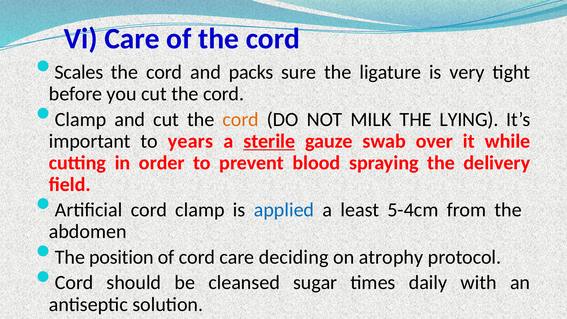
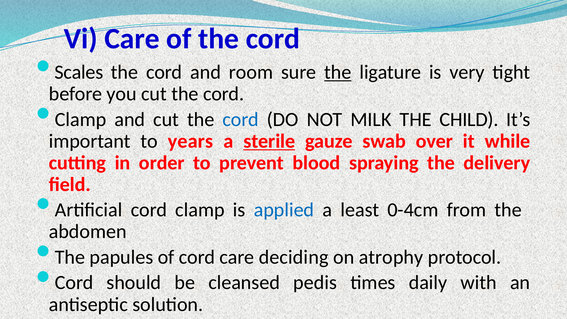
packs: packs -> room
the at (338, 72) underline: none -> present
cord at (241, 119) colour: orange -> blue
LYING: LYING -> CHILD
5-4cm: 5-4cm -> 0-4cm
position: position -> papules
sugar: sugar -> pedis
